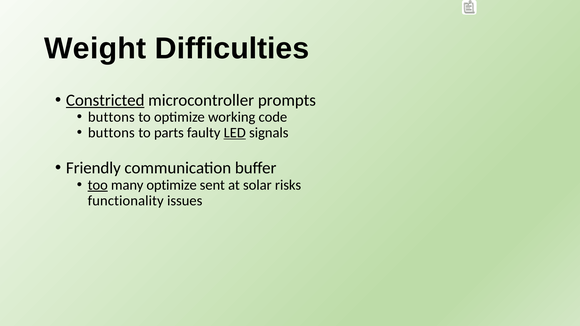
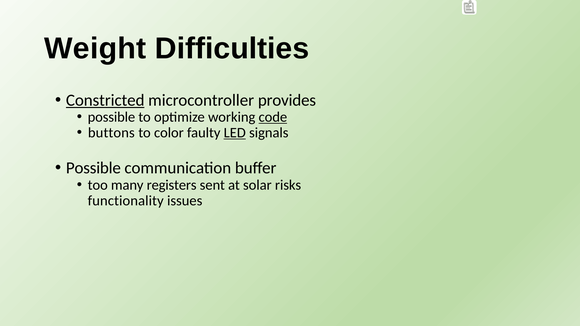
prompts: prompts -> provides
buttons at (111, 117): buttons -> possible
code underline: none -> present
parts: parts -> color
Friendly at (93, 168): Friendly -> Possible
too underline: present -> none
many optimize: optimize -> registers
